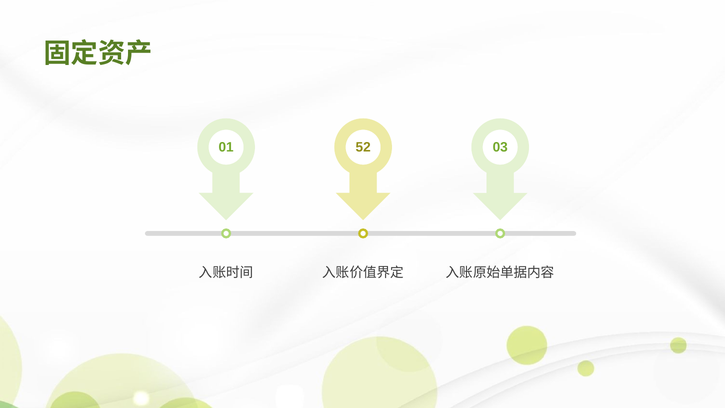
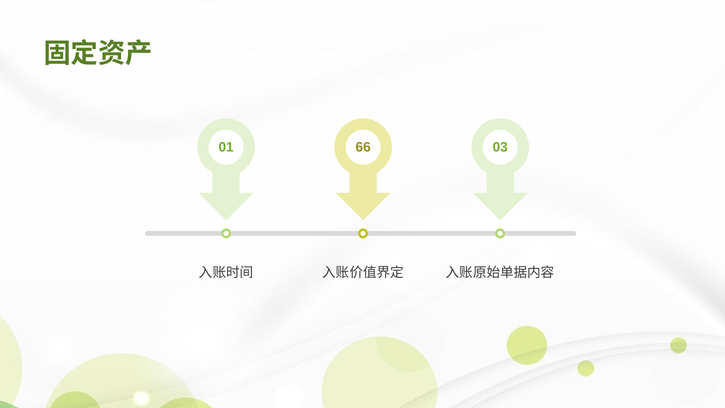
52: 52 -> 66
